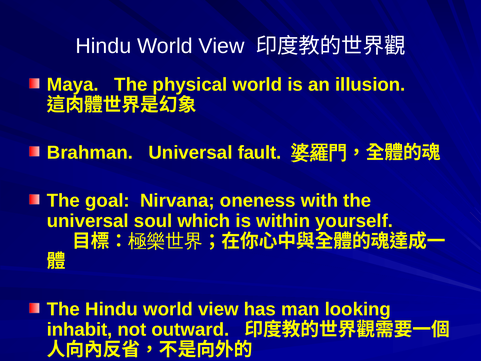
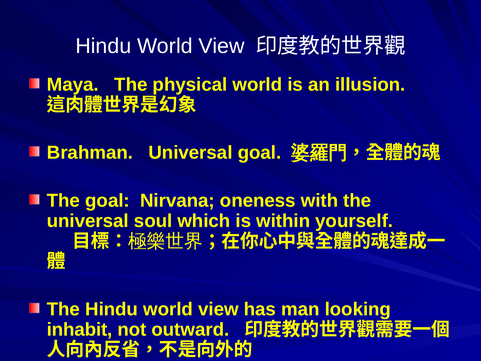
Universal fault: fault -> goal
